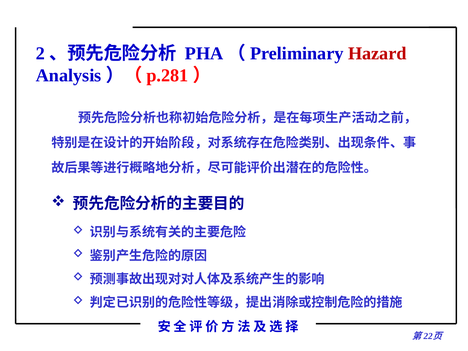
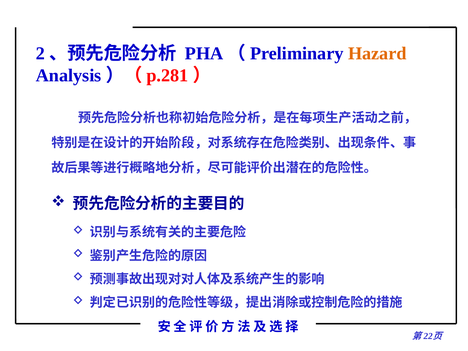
Hazard colour: red -> orange
